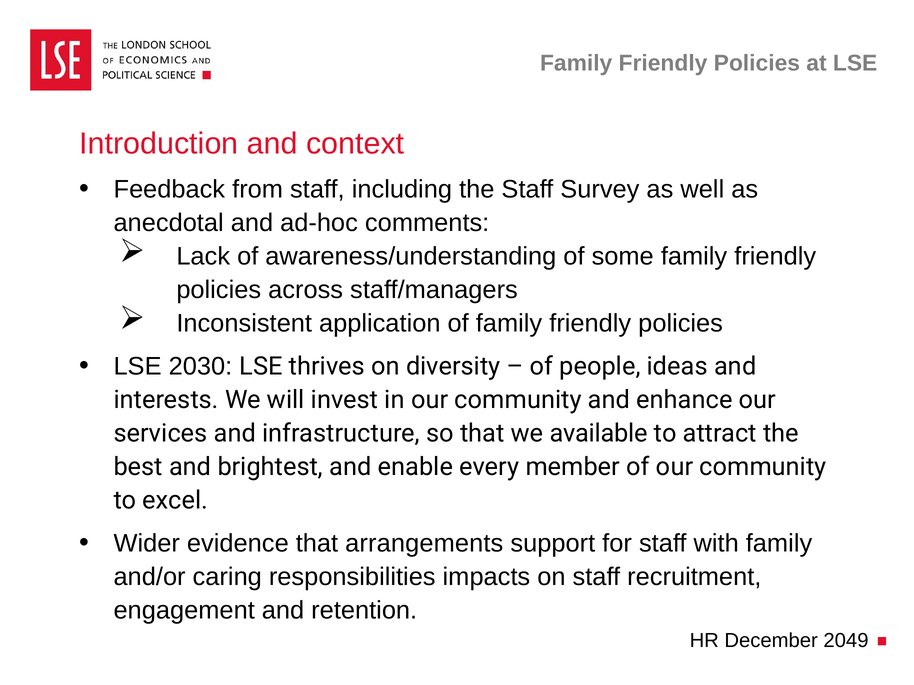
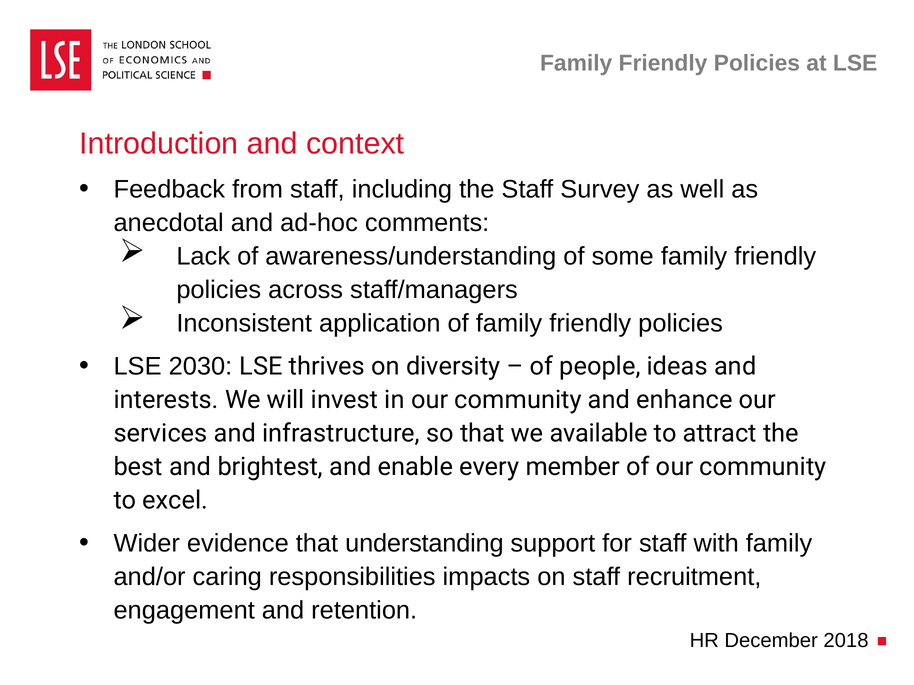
arrangements: arrangements -> understanding
2049: 2049 -> 2018
